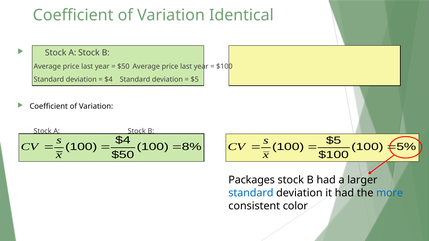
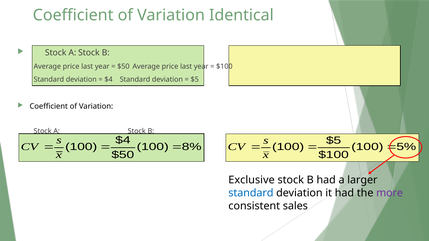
Packages: Packages -> Exclusive
more colour: blue -> purple
color: color -> sales
